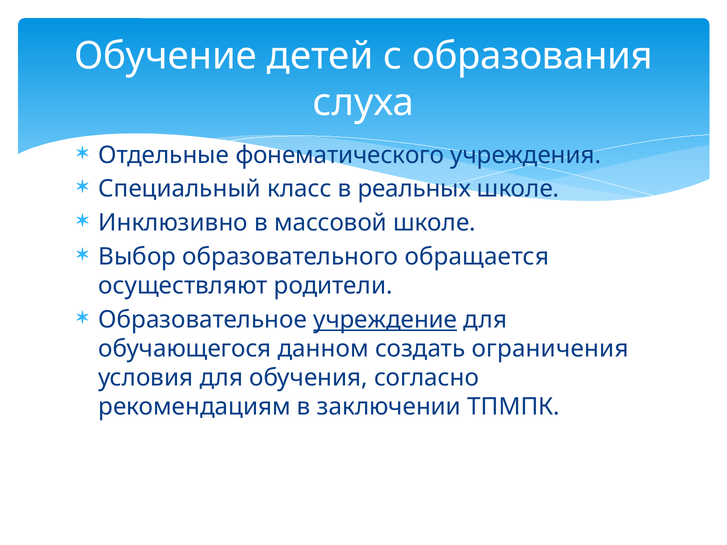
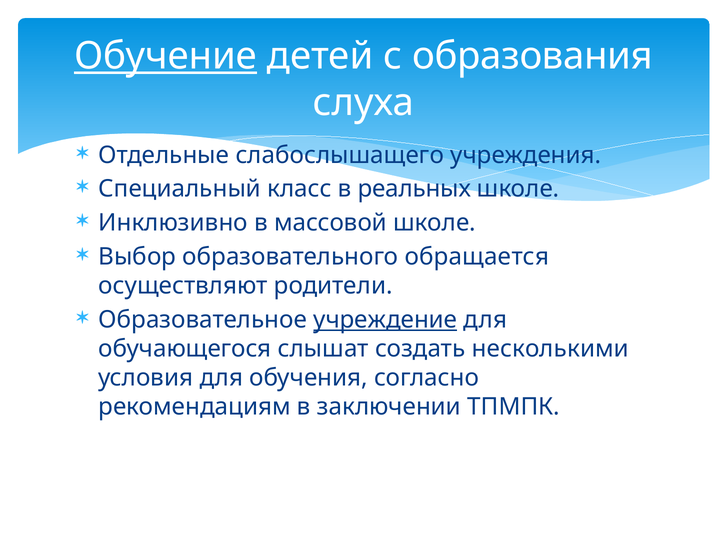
Обучение underline: none -> present
фонематического: фонематического -> слабослышащего
данном: данном -> слышат
ограничения: ограничения -> несколькими
